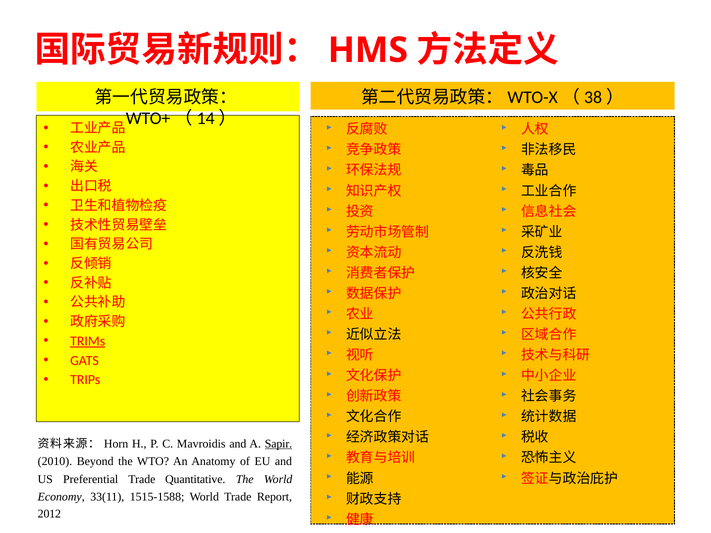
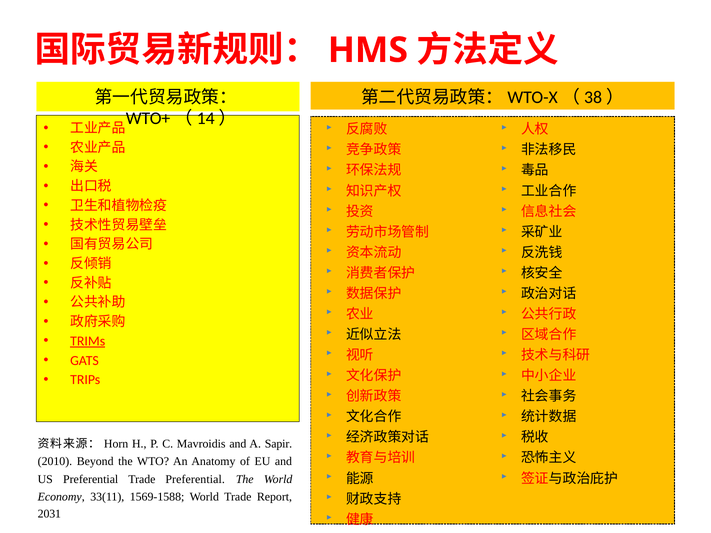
Sapir underline: present -> none
Trade Quantitative: Quantitative -> Preferential
1515-1588: 1515-1588 -> 1569-1588
2012: 2012 -> 2031
